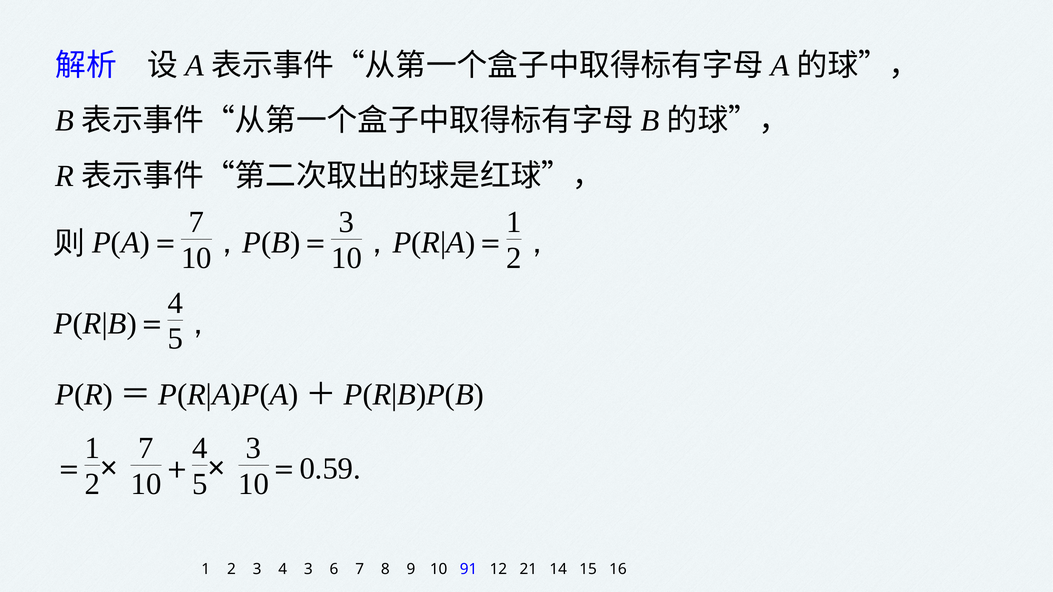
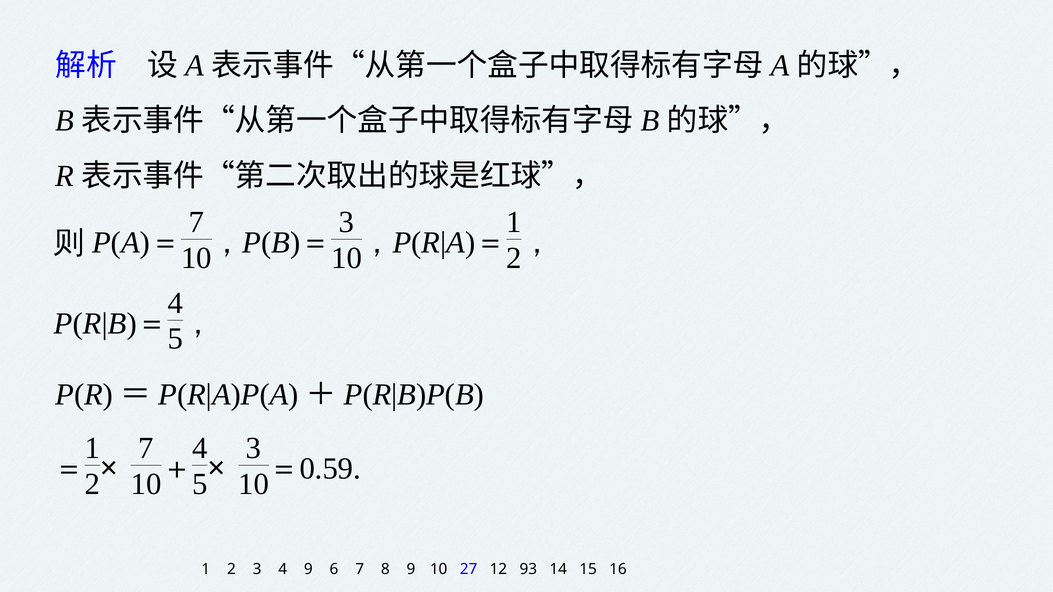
4 3: 3 -> 9
91: 91 -> 27
21: 21 -> 93
